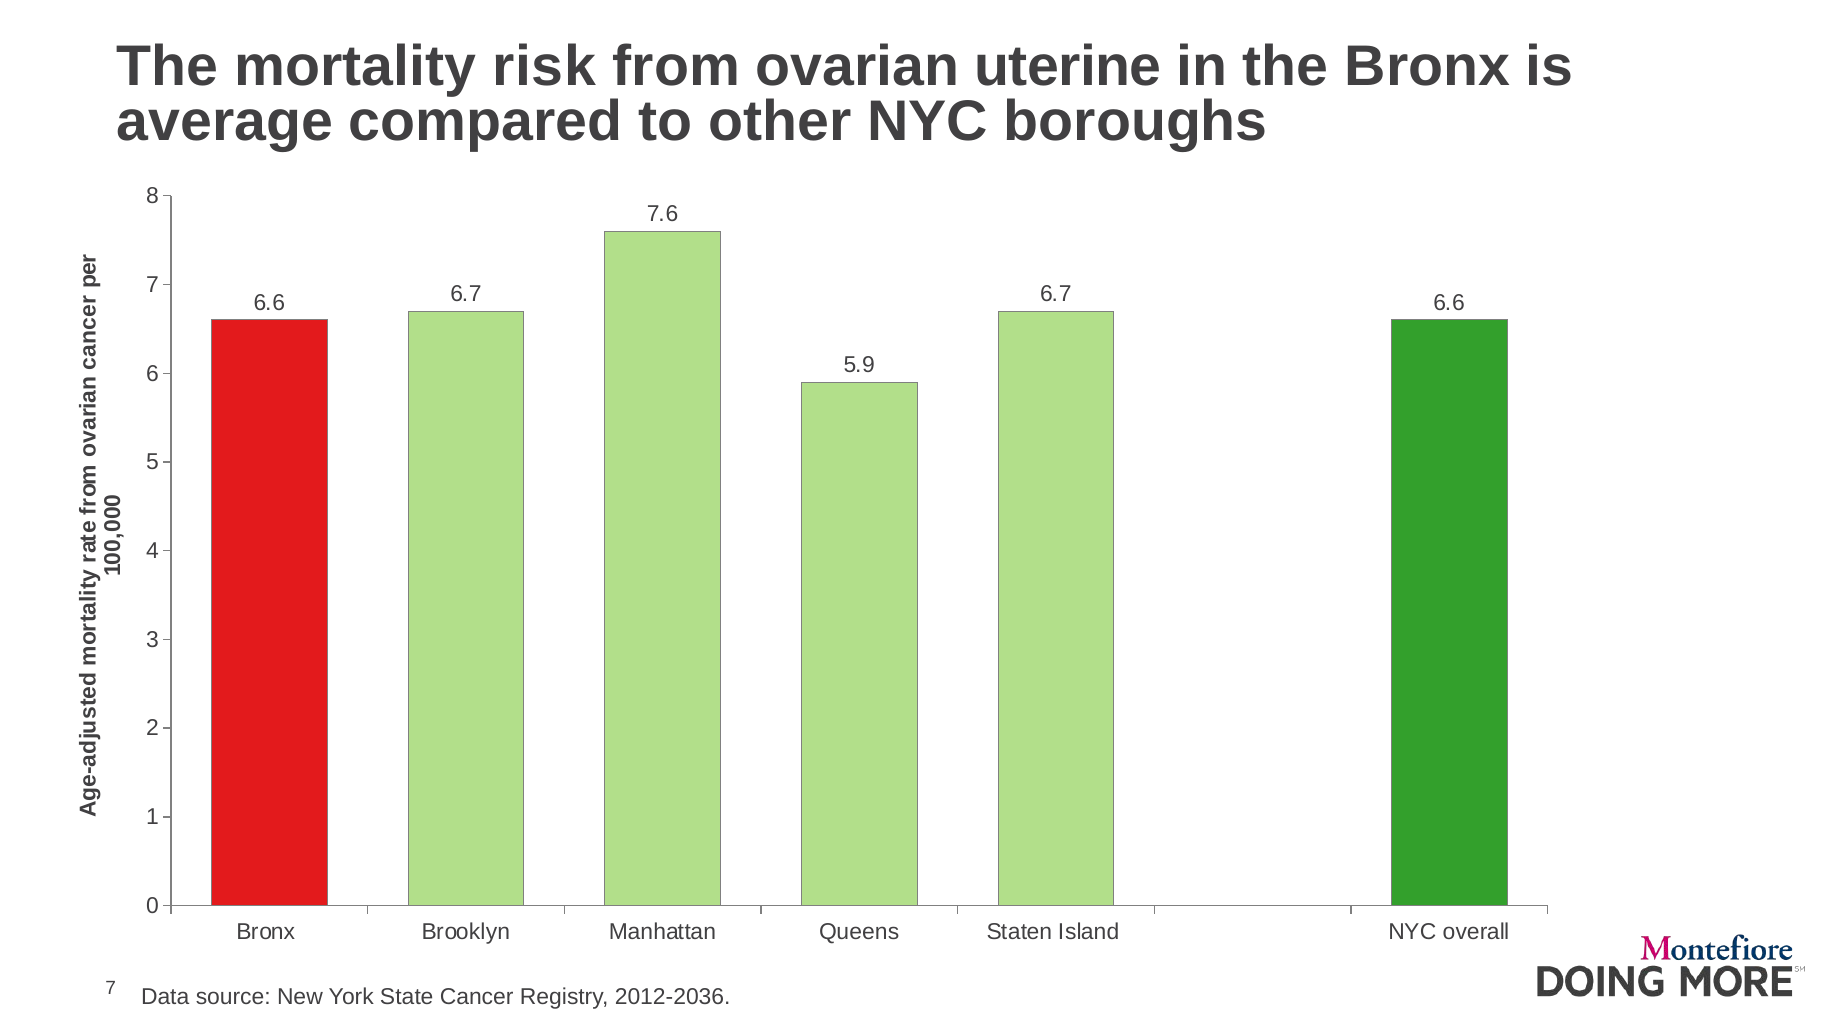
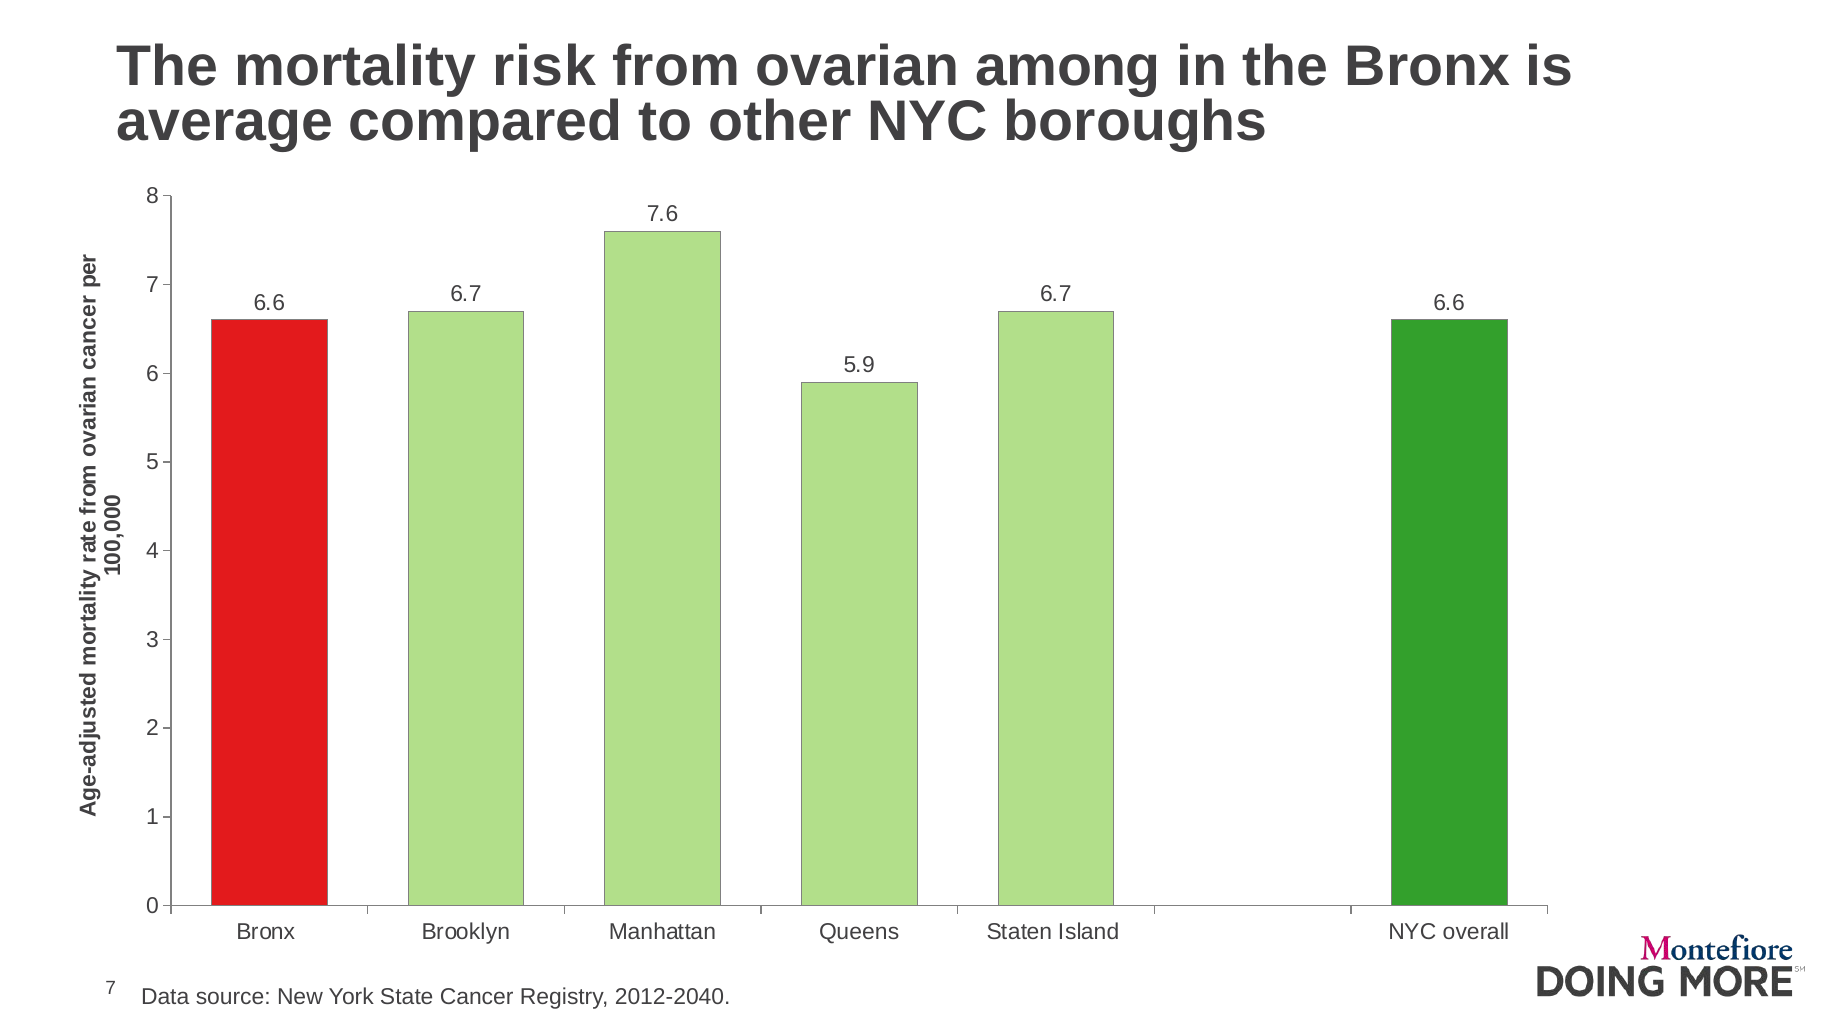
uterine: uterine -> among
2012-2036: 2012-2036 -> 2012-2040
